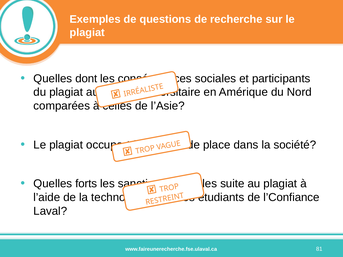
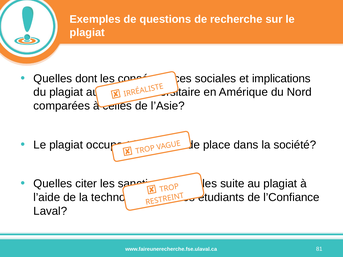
participants: participants -> implications
forts: forts -> citer
